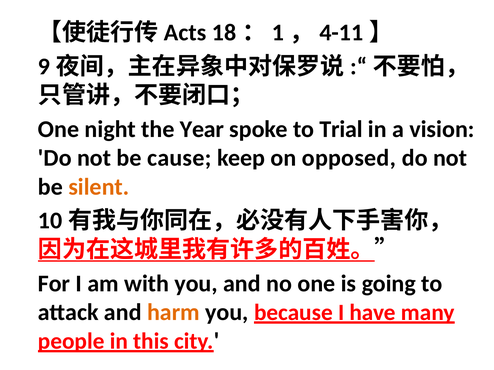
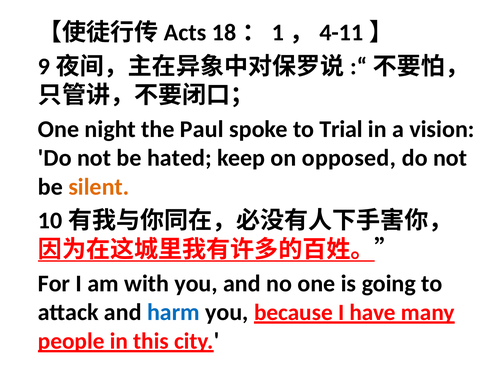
Year: Year -> Paul
cause: cause -> hated
harm colour: orange -> blue
